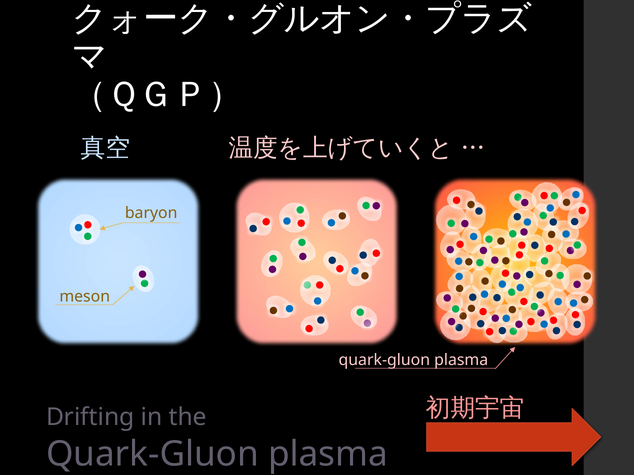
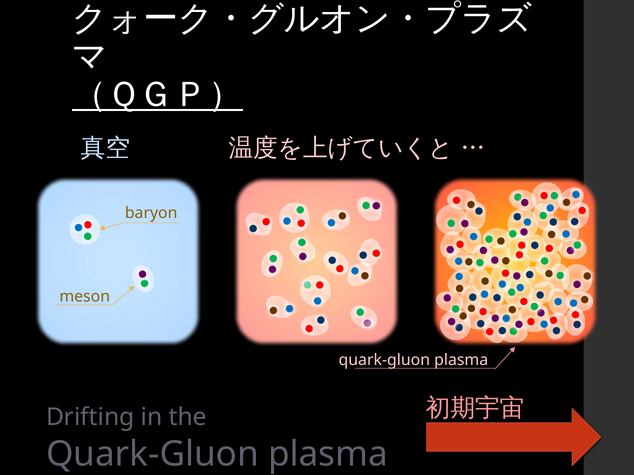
（ＱＧＰ） underline: none -> present
